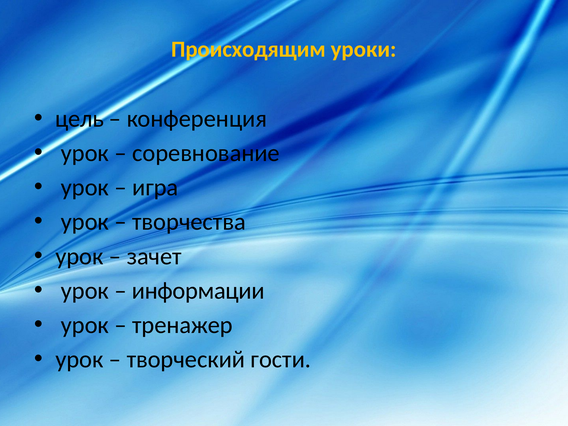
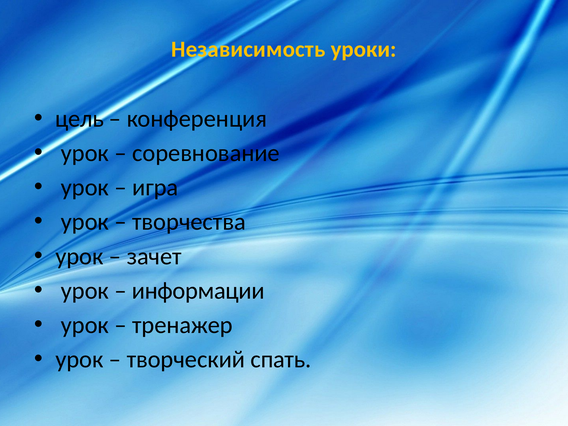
Происходящим: Происходящим -> Независимость
гости: гости -> спать
